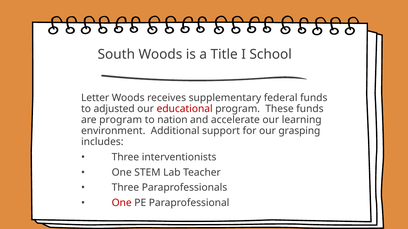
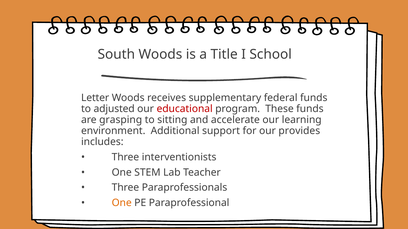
are program: program -> grasping
nation: nation -> sitting
grasping: grasping -> provides
One at (122, 203) colour: red -> orange
